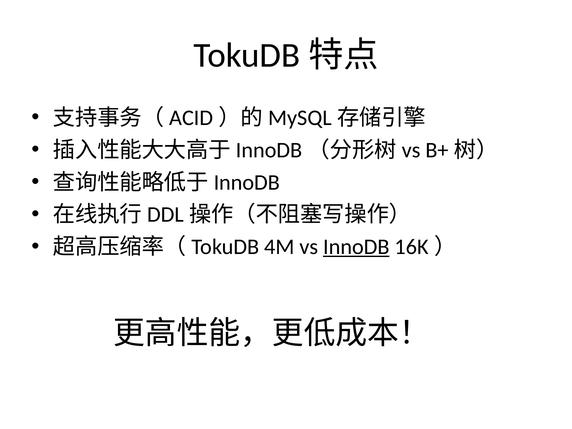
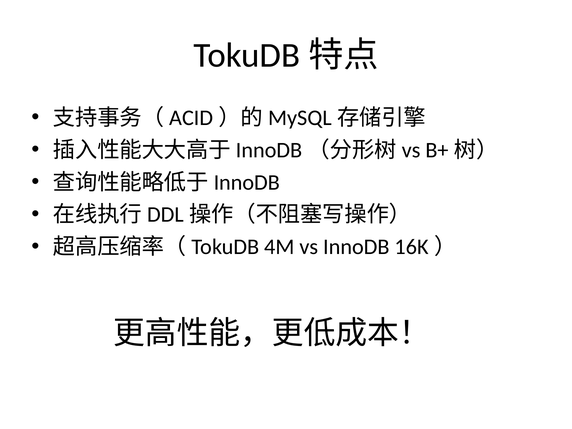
InnoDB underline: present -> none
